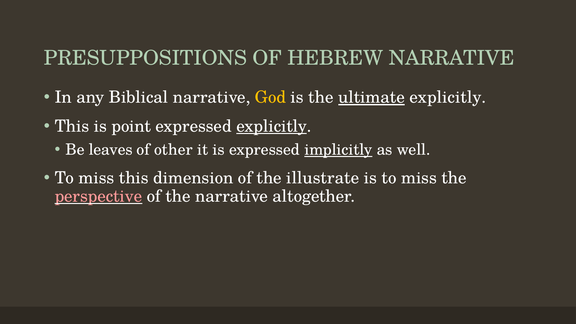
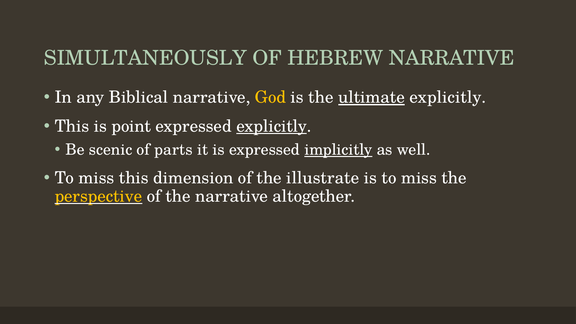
PRESUPPOSITIONS: PRESUPPOSITIONS -> SIMULTANEOUSLY
leaves: leaves -> scenic
other: other -> parts
perspective colour: pink -> yellow
